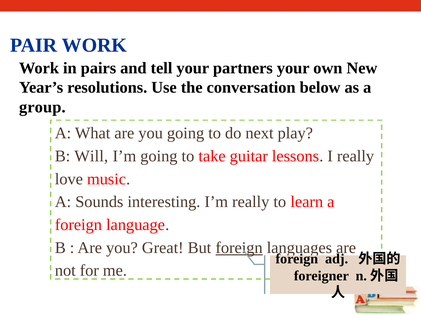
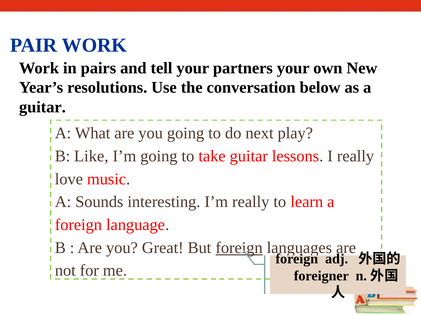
group at (42, 107): group -> guitar
Will: Will -> Like
